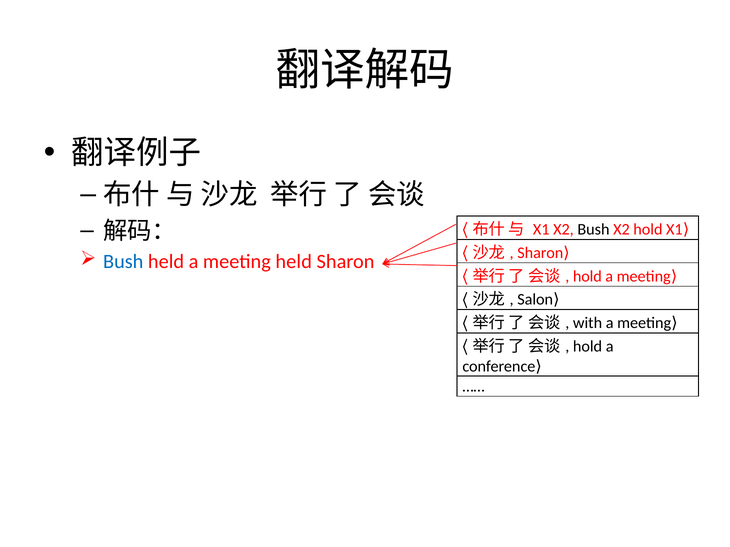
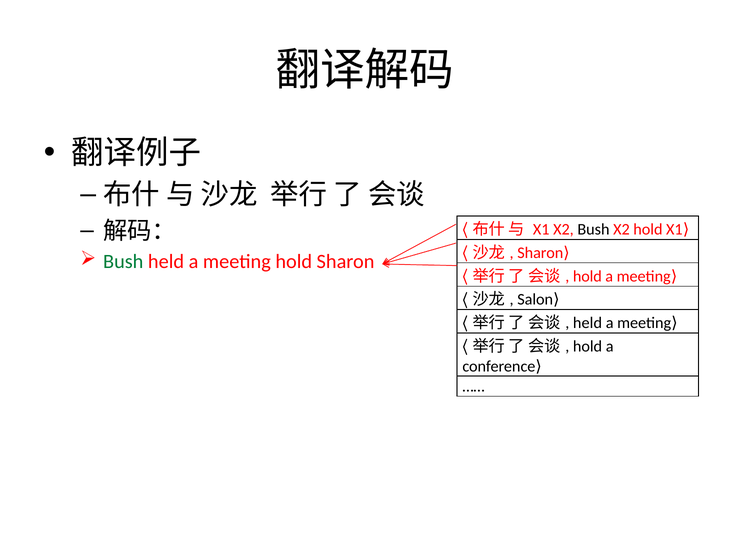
Bush at (123, 262) colour: blue -> green
meeting held: held -> hold
with at (588, 323): with -> held
